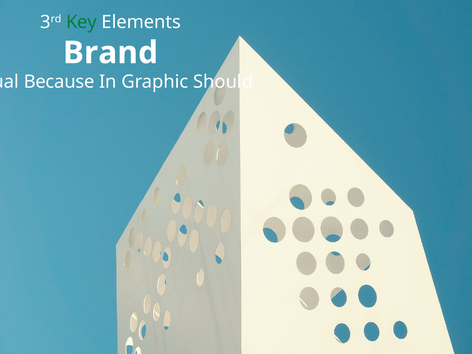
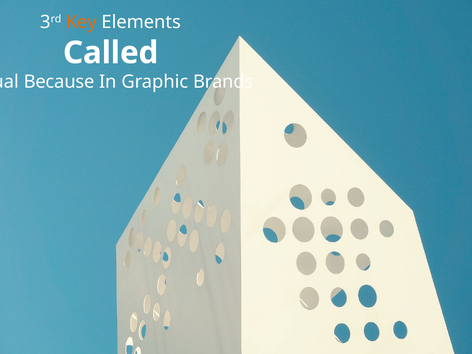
Key colour: green -> orange
Brand: Brand -> Called
Should: Should -> Brands
